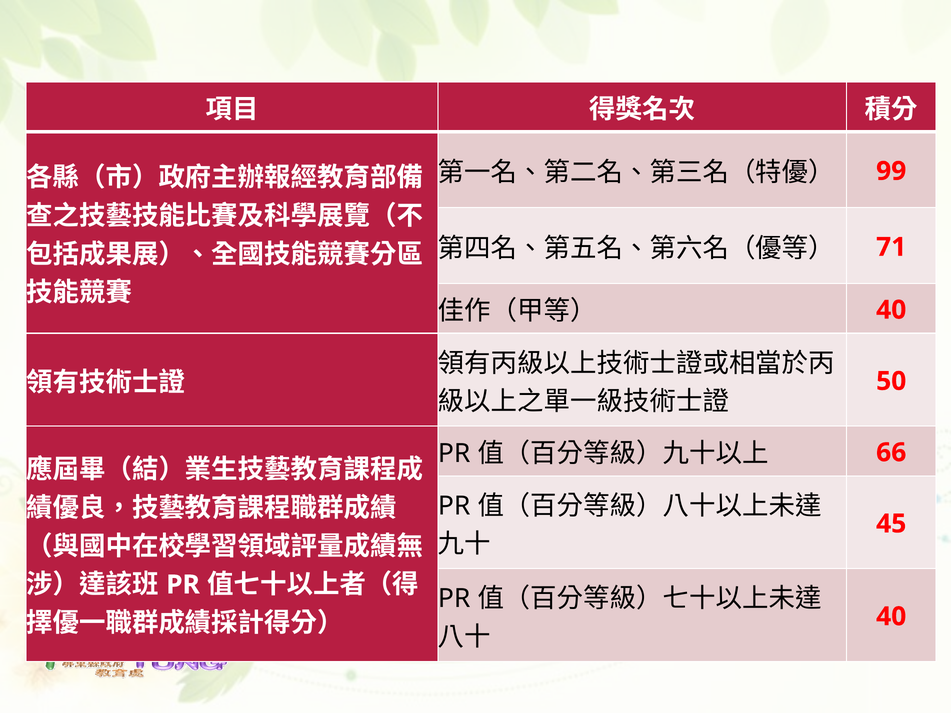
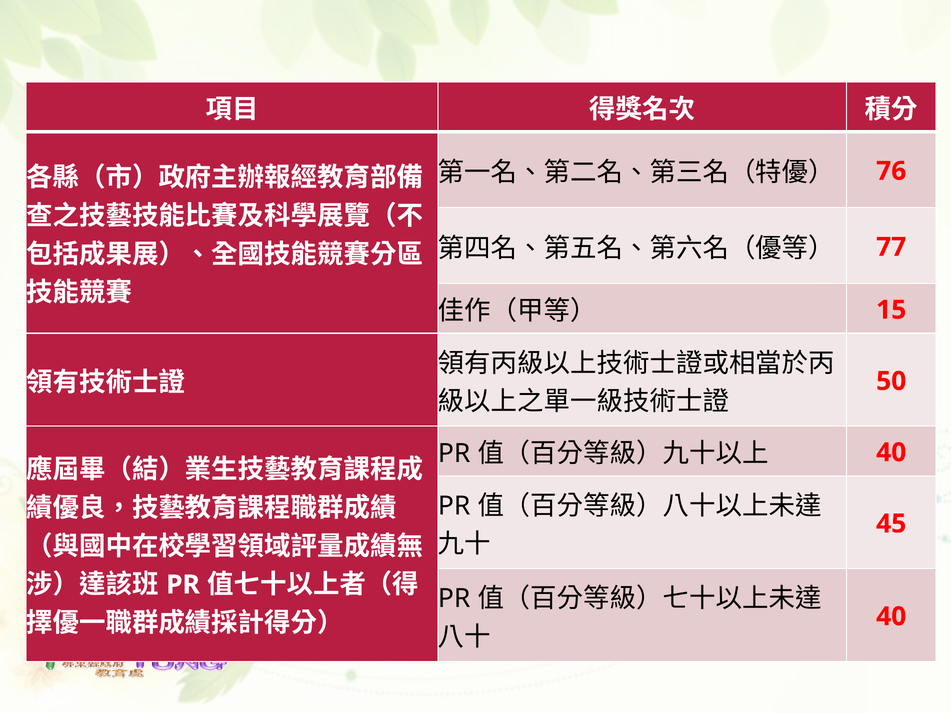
99: 99 -> 76
71: 71 -> 77
40 at (891, 310): 40 -> 15
66 at (891, 453): 66 -> 40
